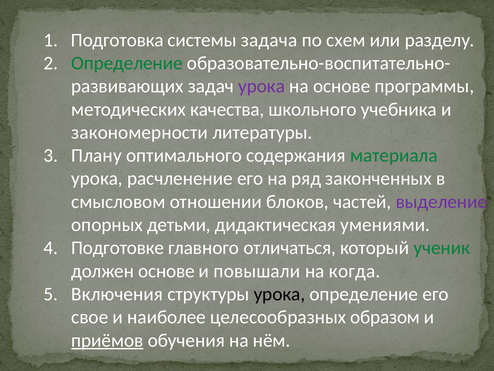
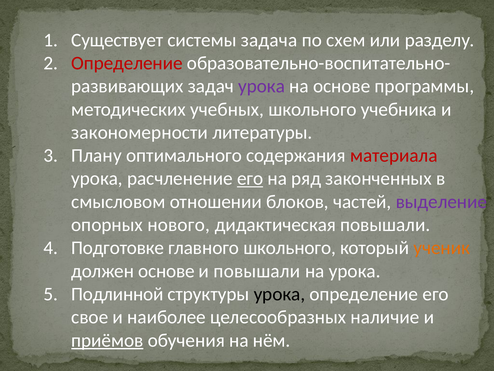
Подготовка: Подготовка -> Существует
Определение at (127, 63) colour: green -> red
качества: качества -> учебных
материала colour: green -> red
его at (250, 178) underline: none -> present
детьми: детьми -> нового
дидактическая умениями: умениями -> повышали
главного отличаться: отличаться -> школьного
ученик colour: green -> orange
на когда: когда -> урока
Включения: Включения -> Подлинной
образом: образом -> наличие
